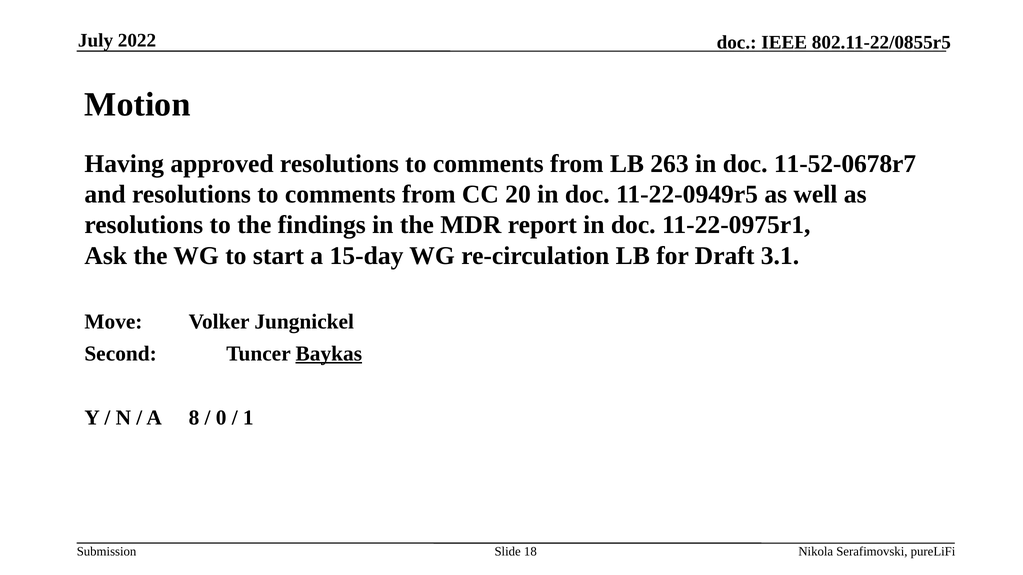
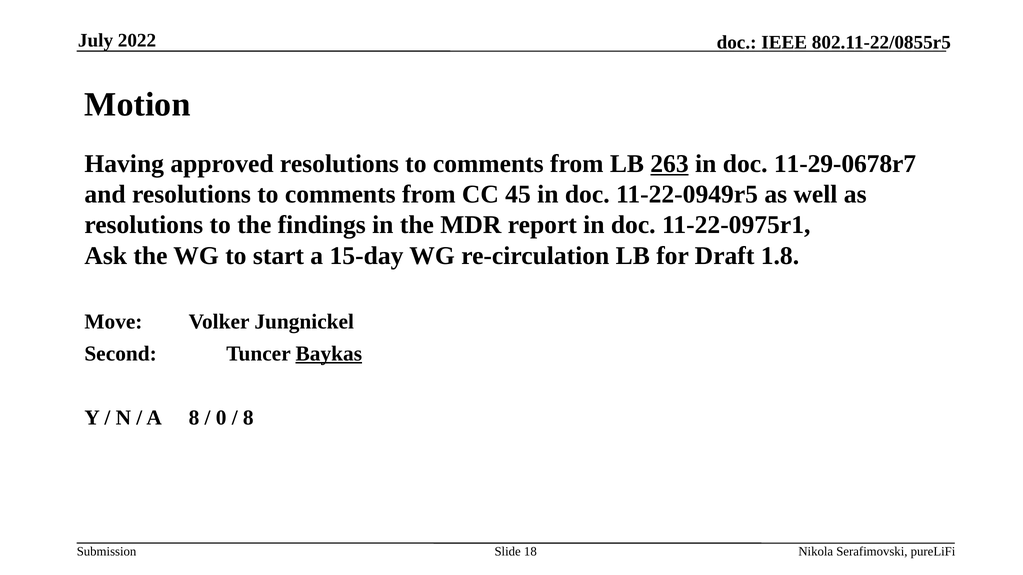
263 underline: none -> present
11-52-0678r7: 11-52-0678r7 -> 11-29-0678r7
20: 20 -> 45
3.1: 3.1 -> 1.8
1 at (248, 418): 1 -> 8
